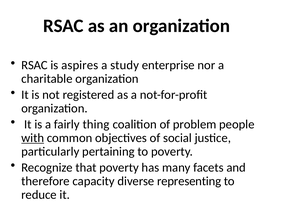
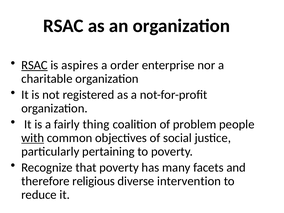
RSAC at (35, 65) underline: none -> present
study: study -> order
capacity: capacity -> religious
representing: representing -> intervention
